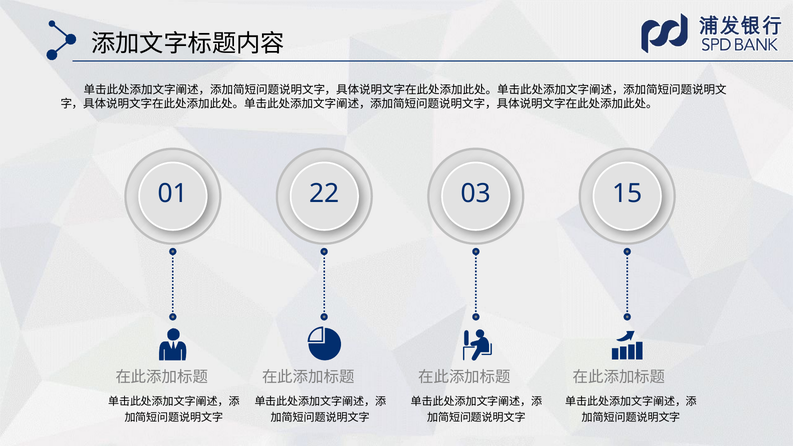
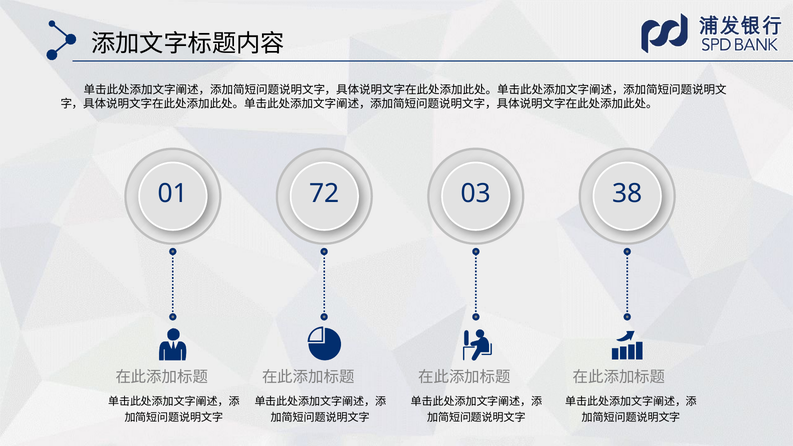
22: 22 -> 72
15: 15 -> 38
